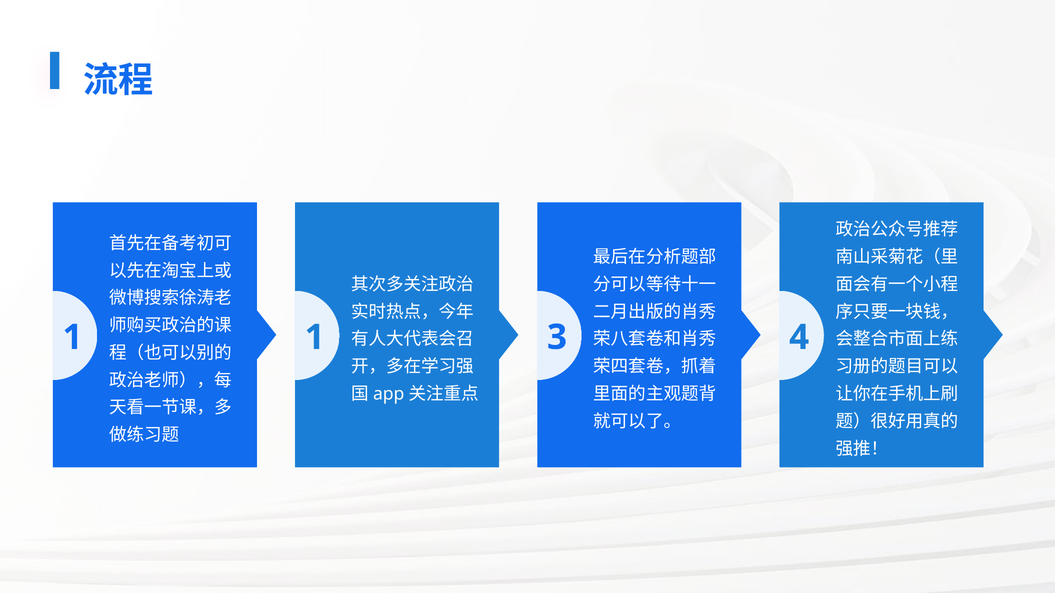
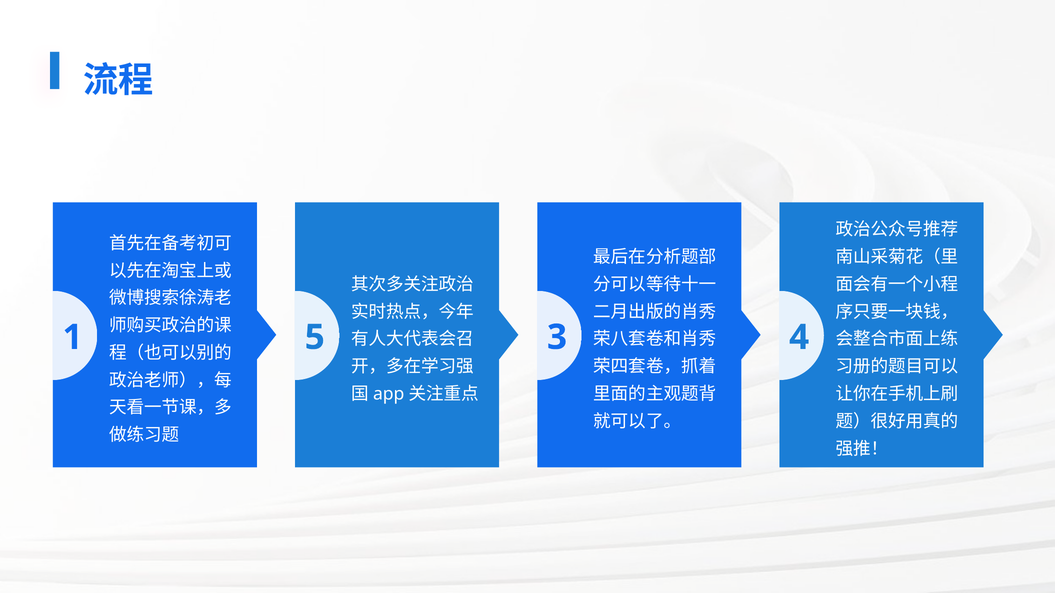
1 1: 1 -> 5
